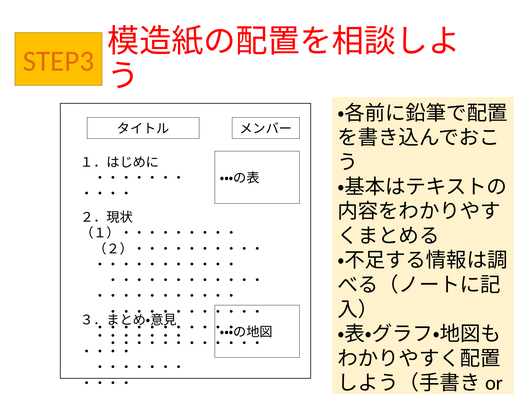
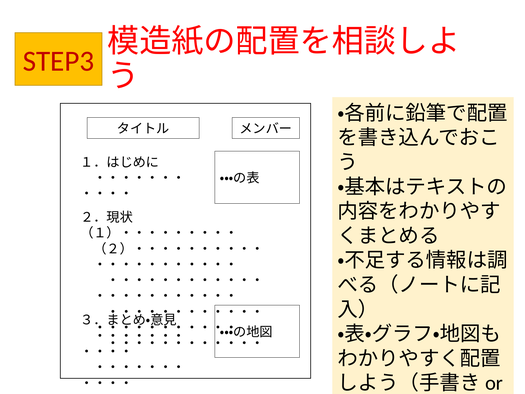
STEP3 colour: orange -> red
